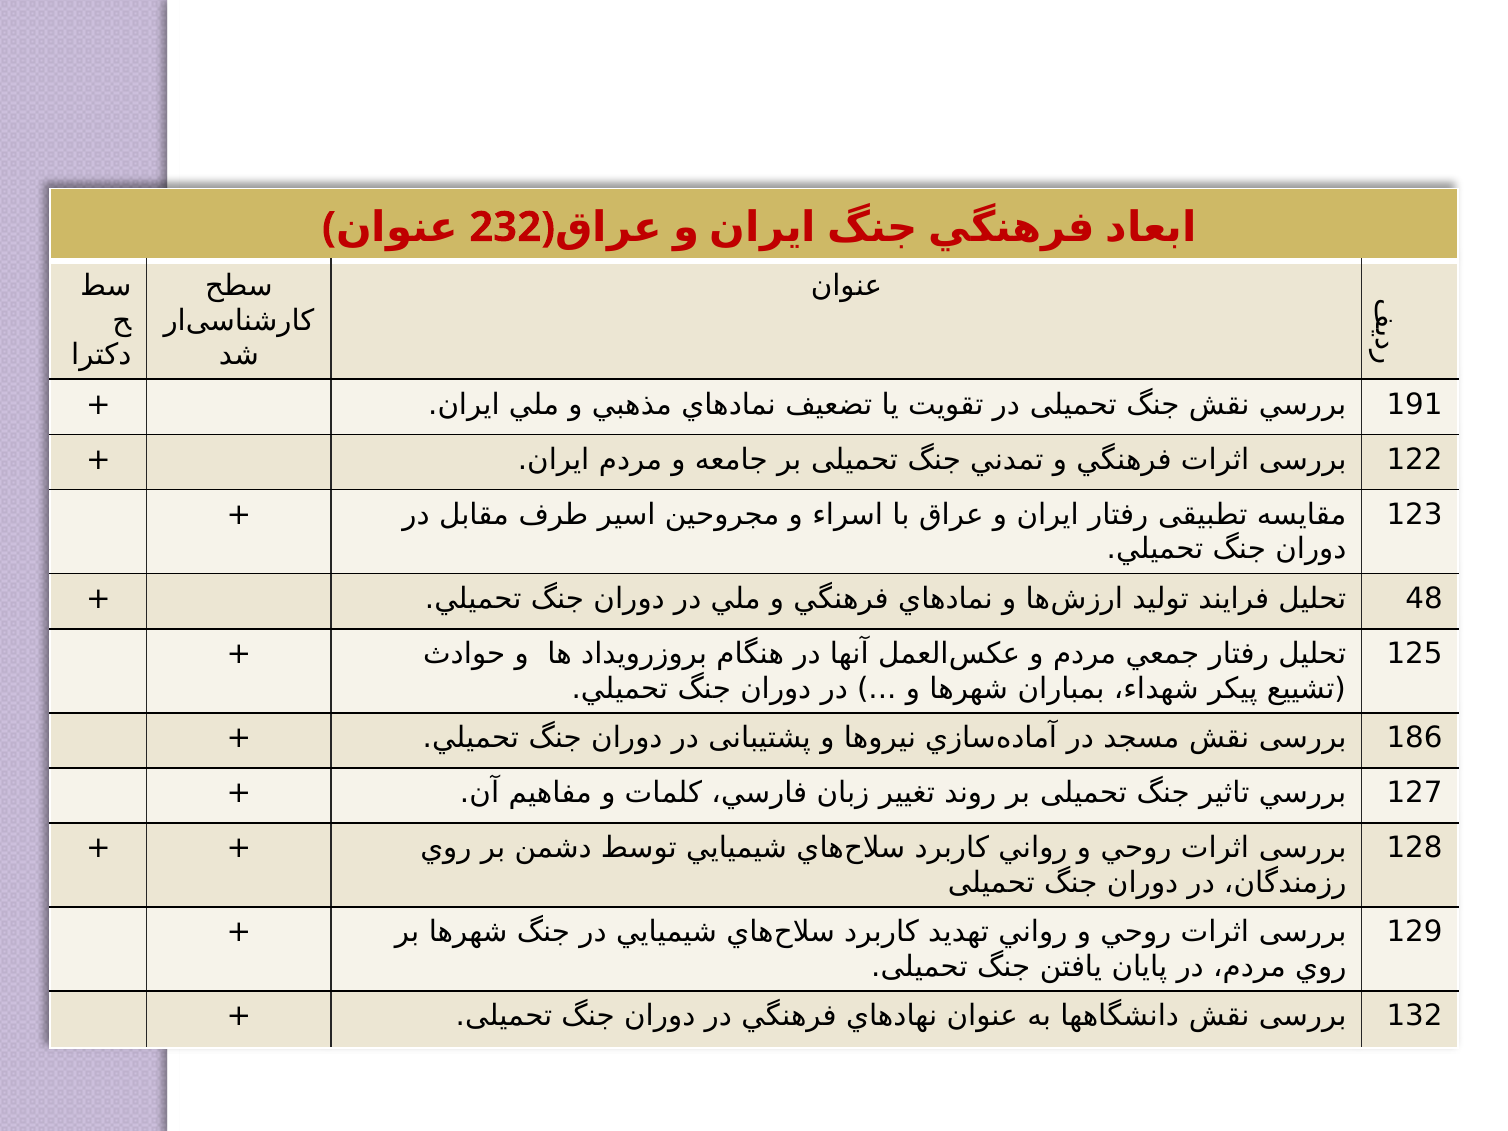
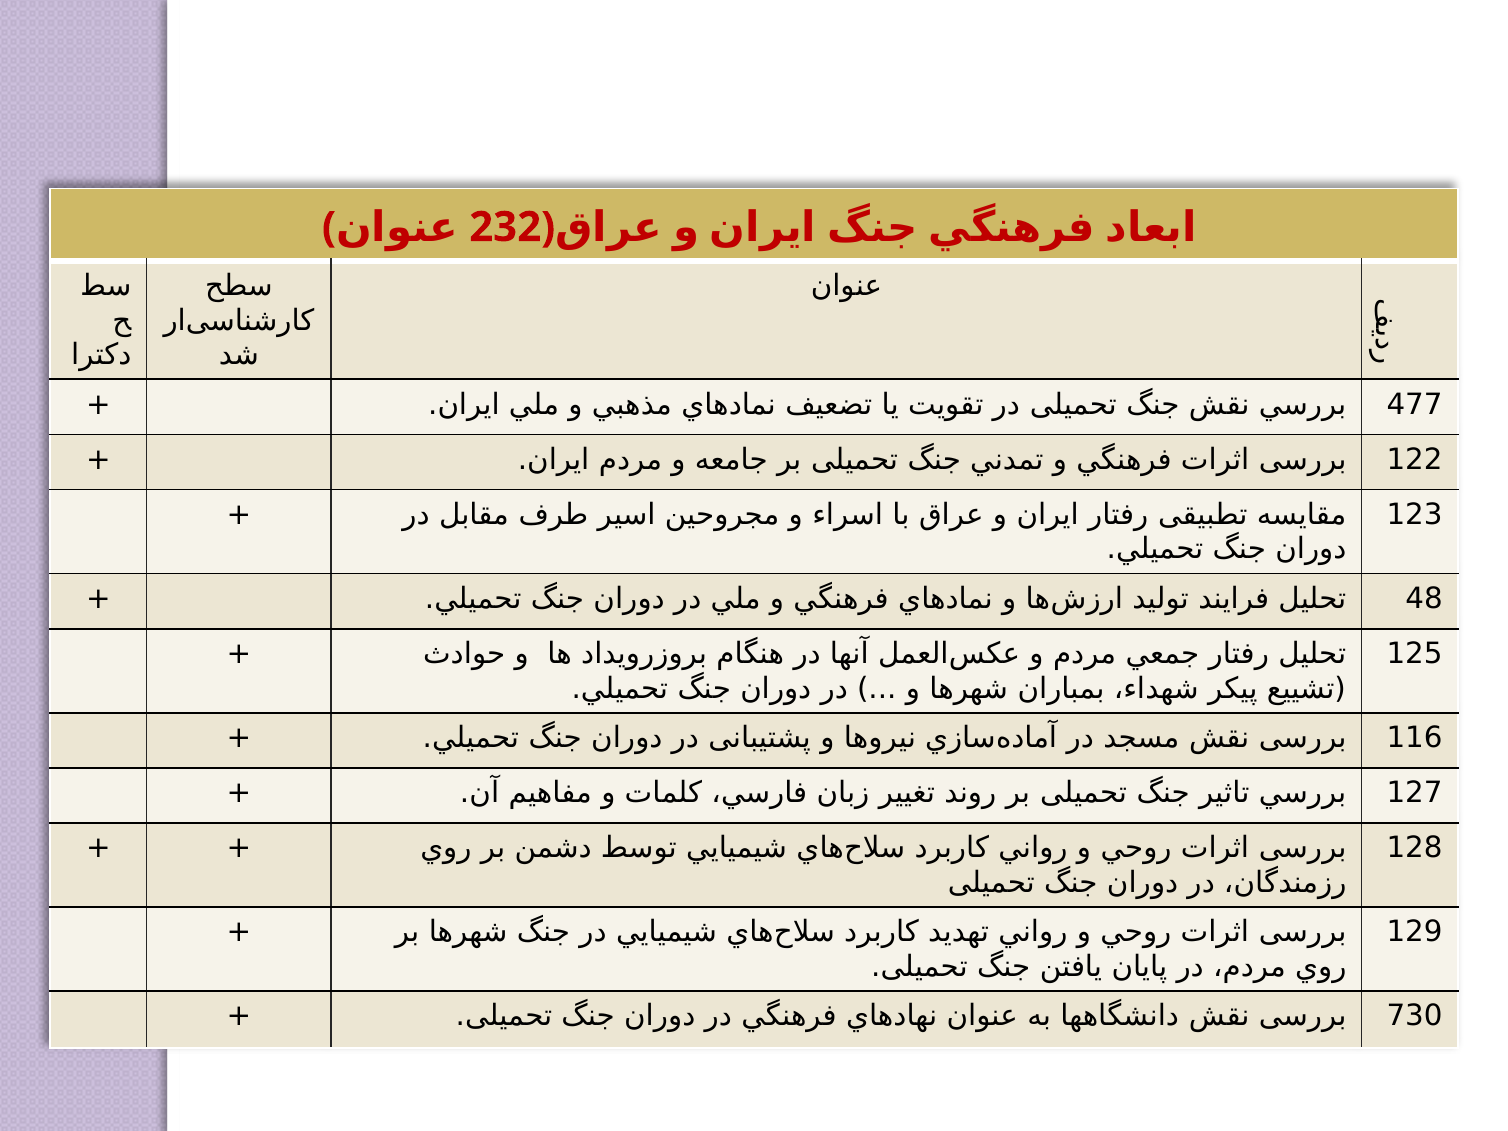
191: 191 -> 477
186: 186 -> 116
132: 132 -> 730
